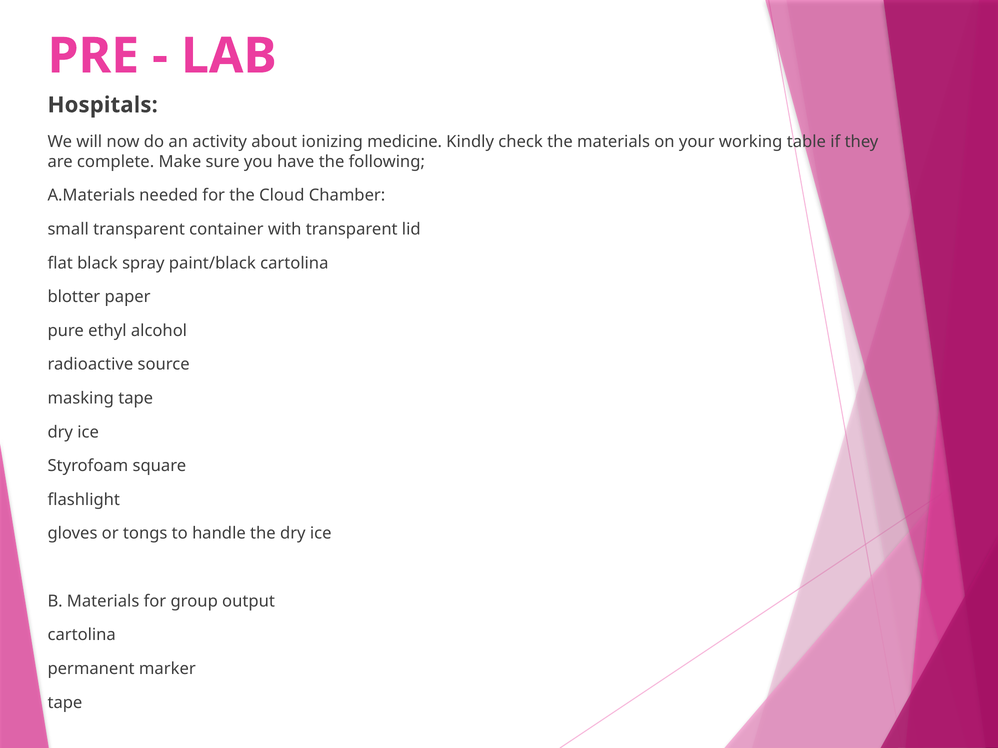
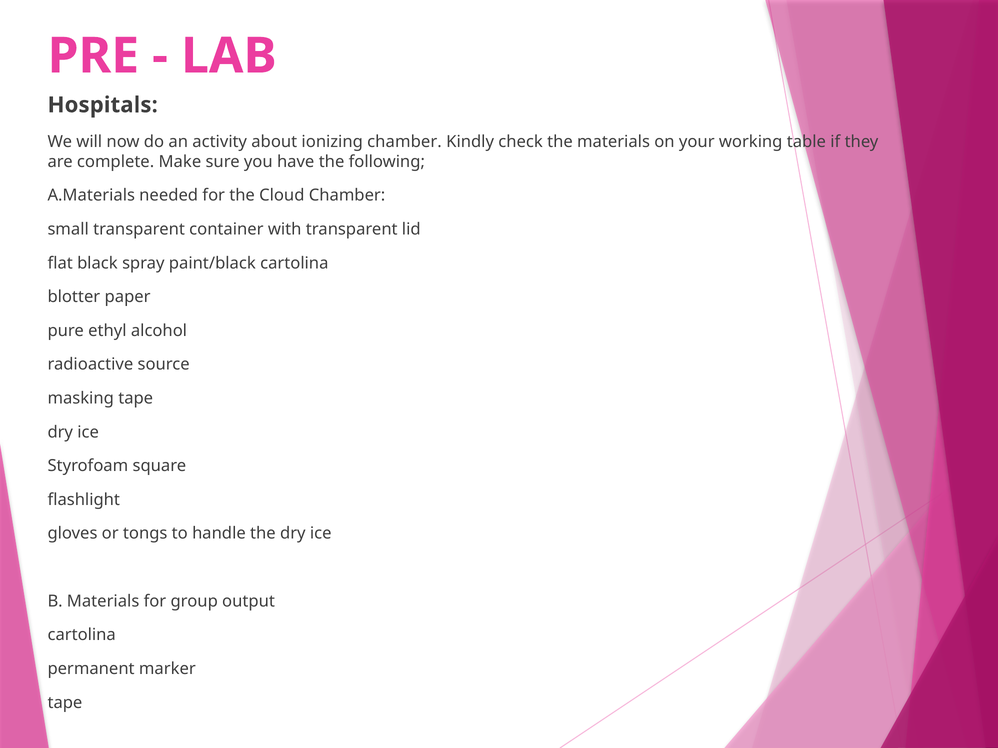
ionizing medicine: medicine -> chamber
